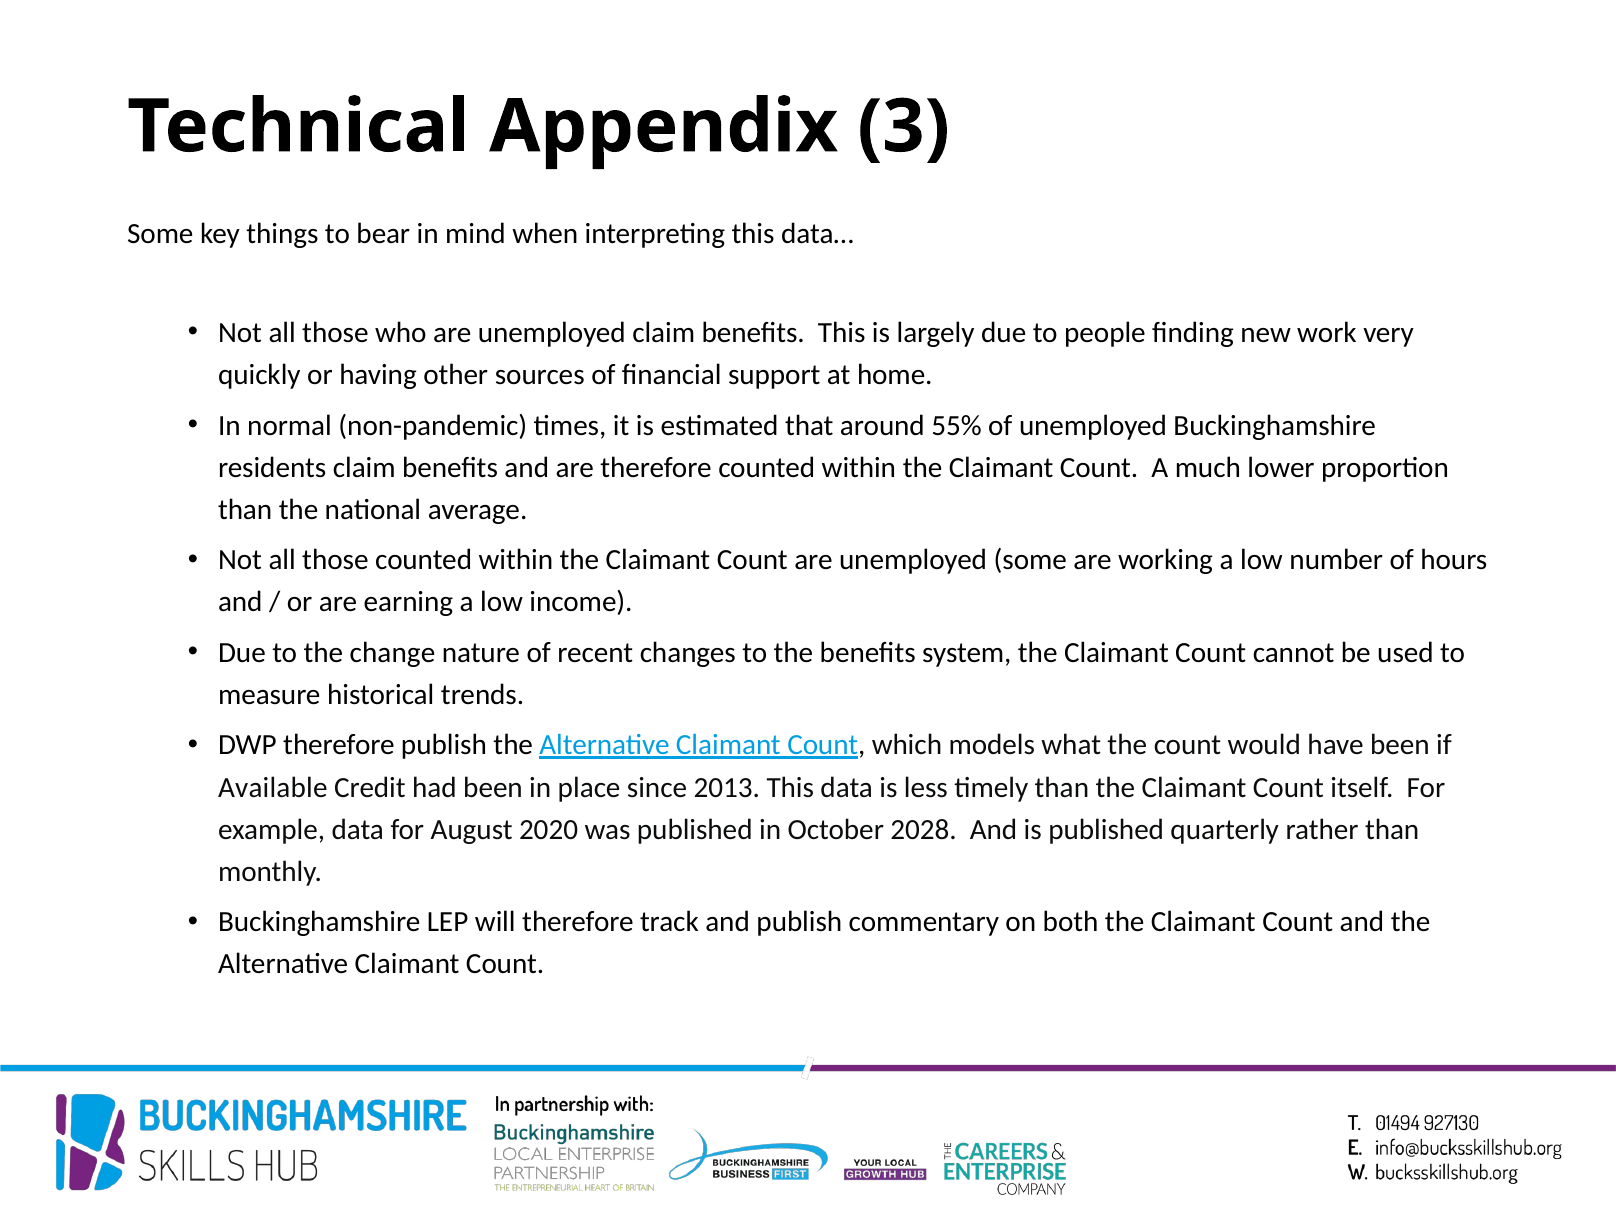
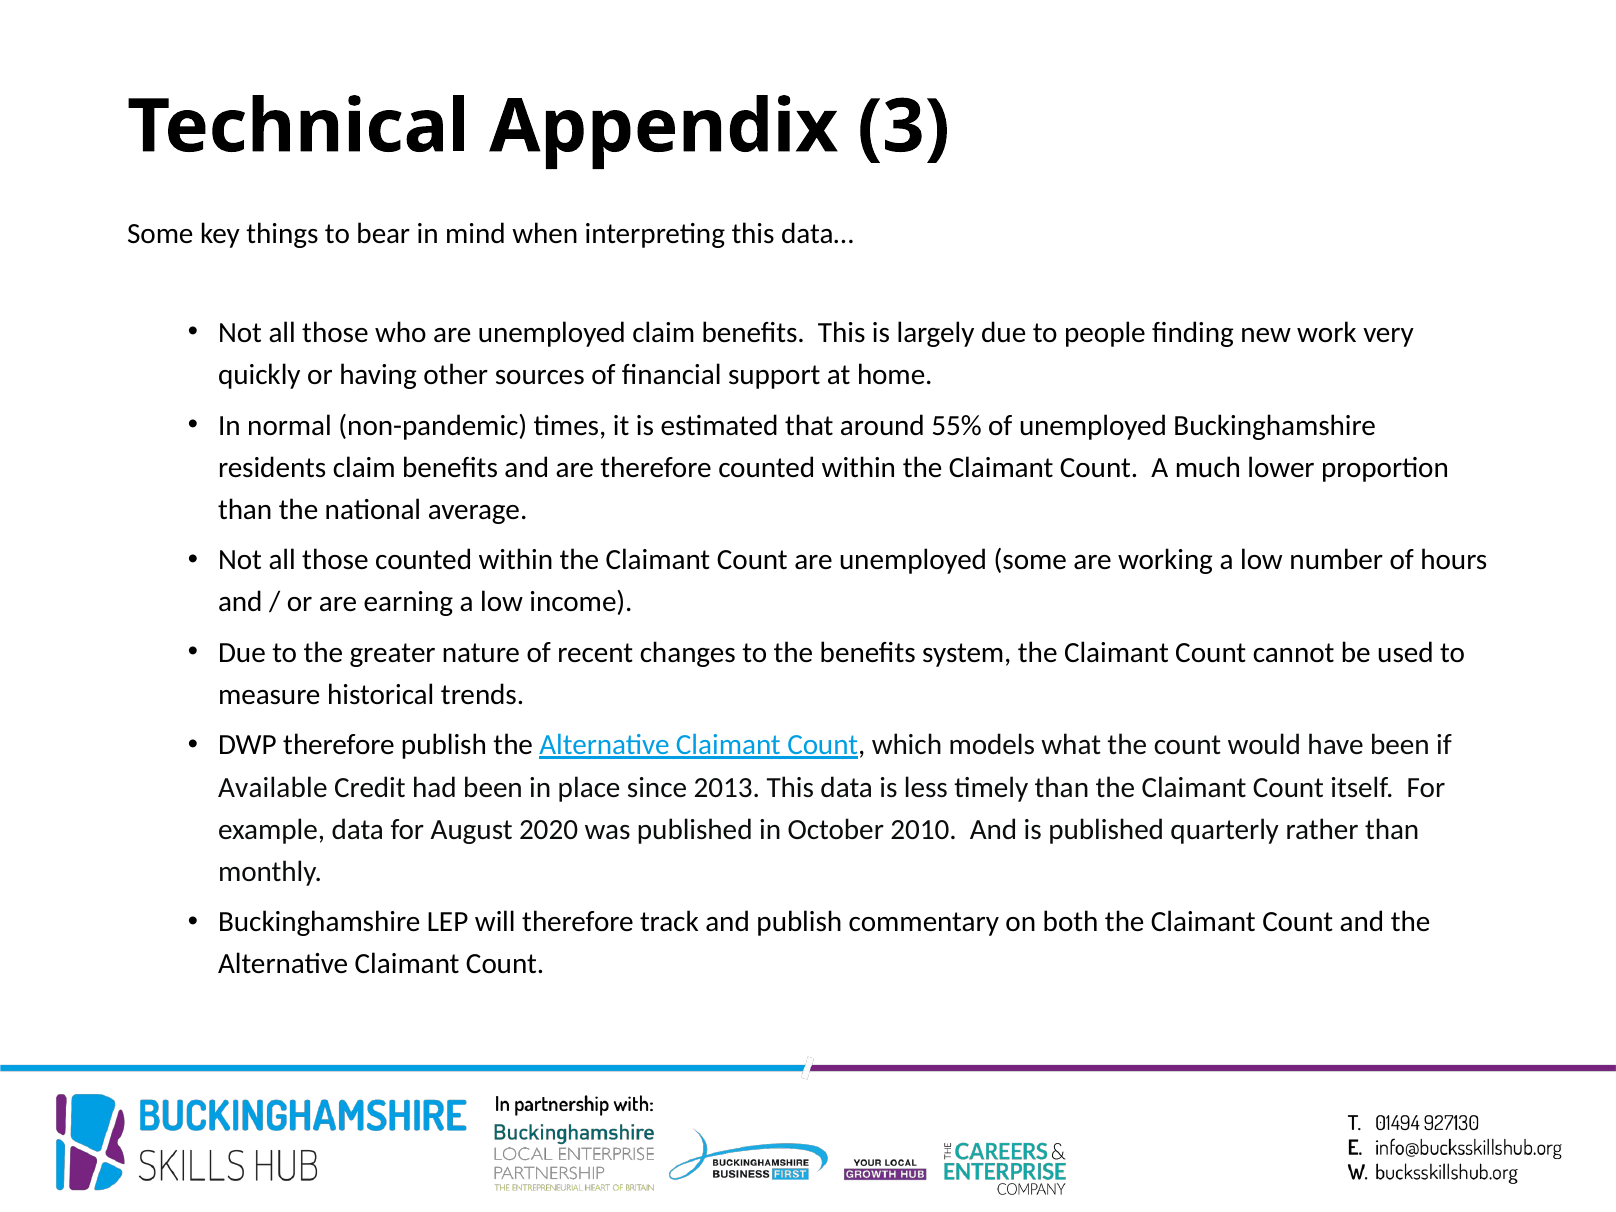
change: change -> greater
2028: 2028 -> 2010
